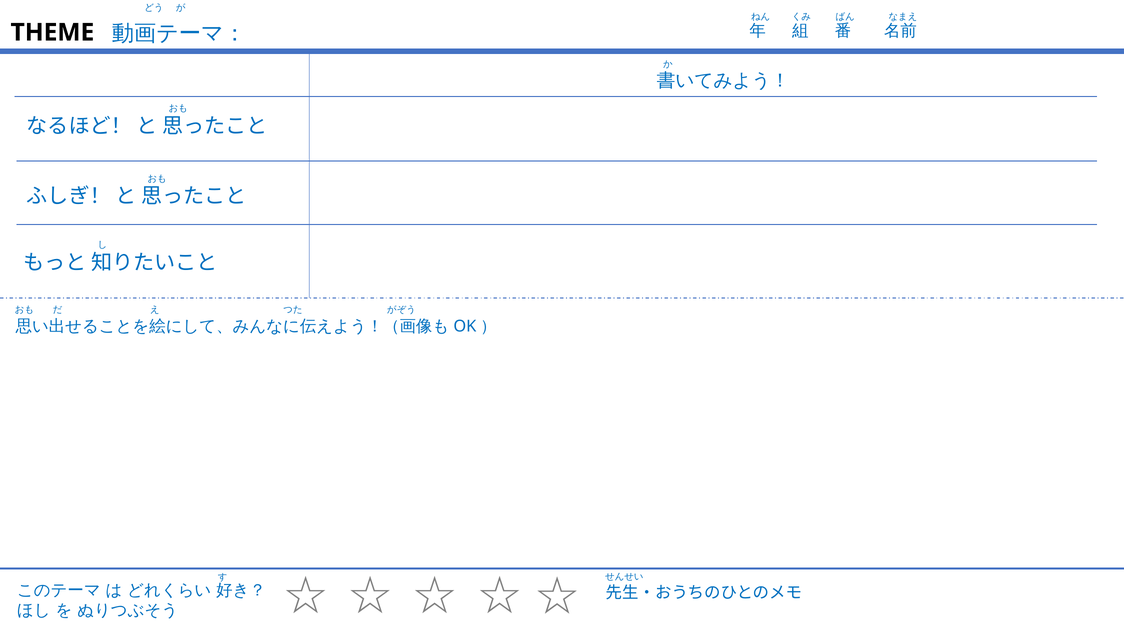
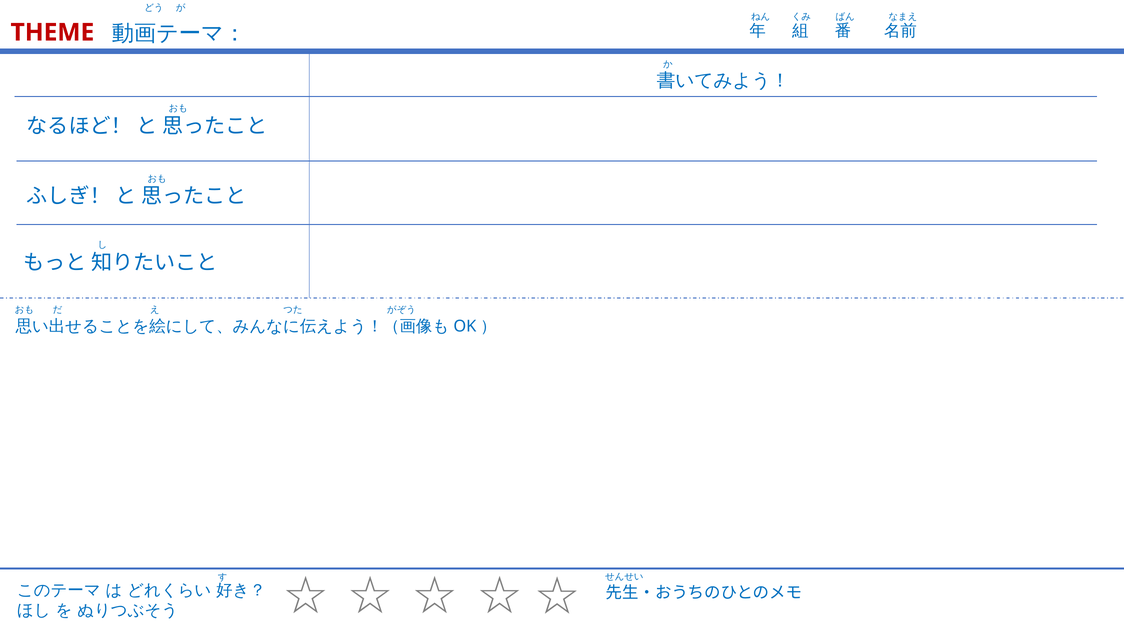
THEME colour: black -> red
